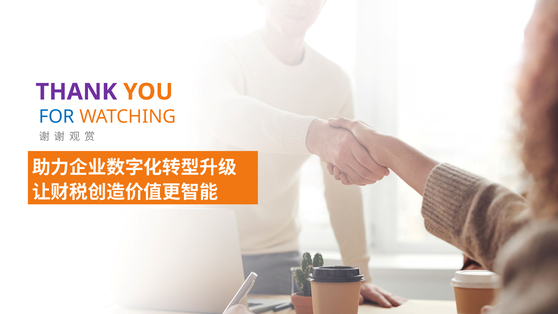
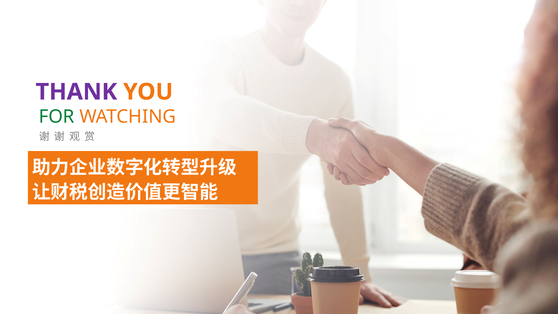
FOR colour: blue -> green
